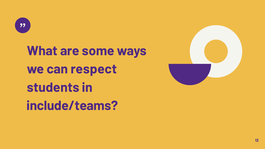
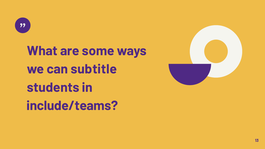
respect: respect -> subtitle
